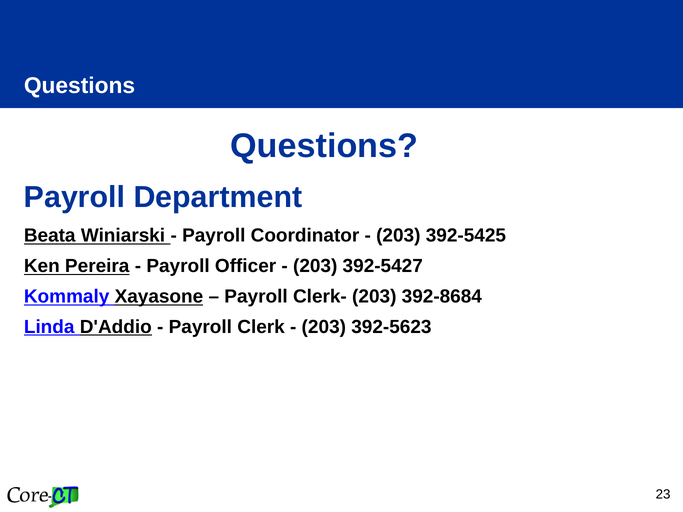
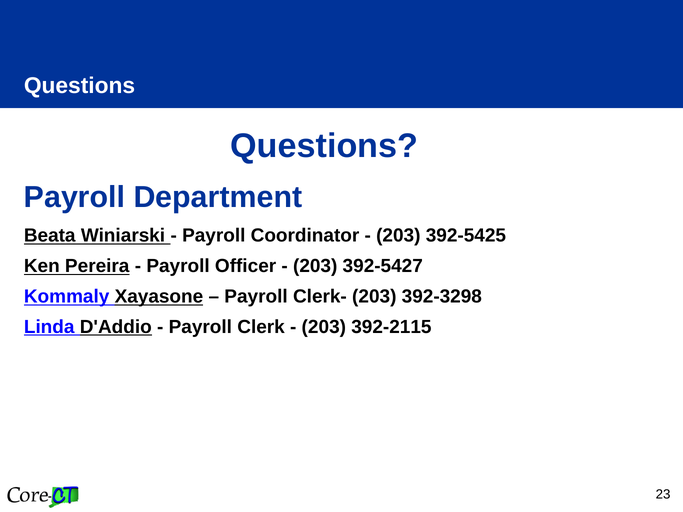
392-8684: 392-8684 -> 392-3298
392-5623: 392-5623 -> 392-2115
